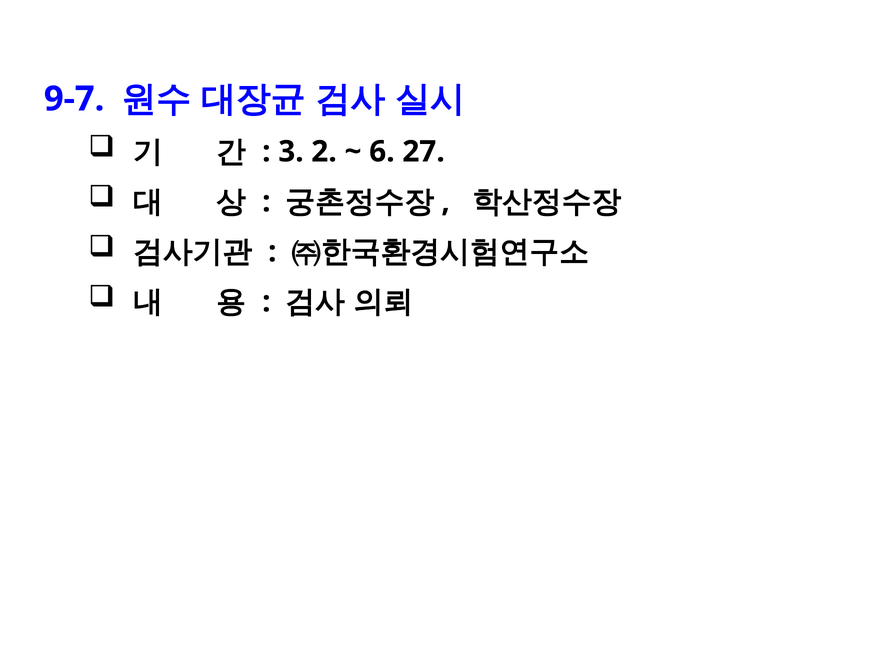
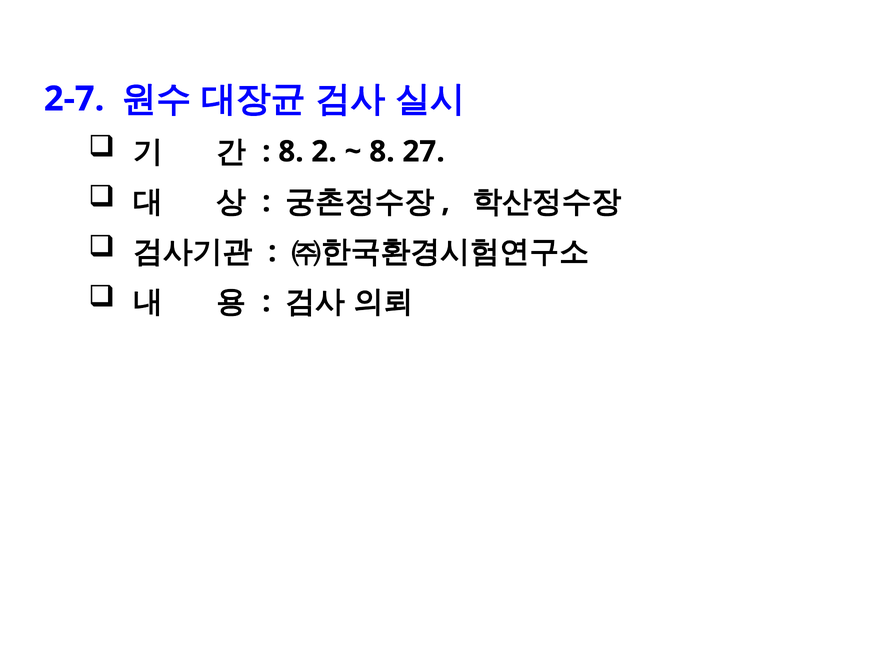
9-7: 9-7 -> 2-7
3 at (291, 152): 3 -> 8
6 at (382, 152): 6 -> 8
